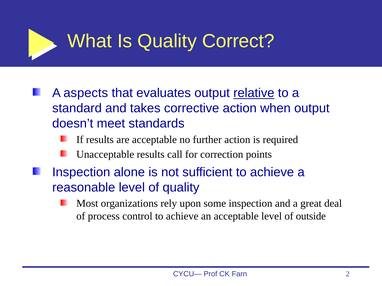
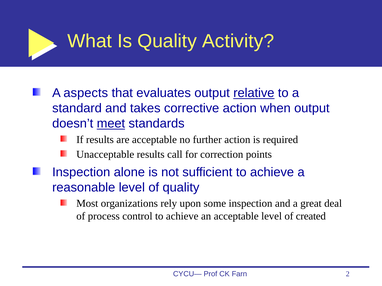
Correct: Correct -> Activity
meet underline: none -> present
outside: outside -> created
